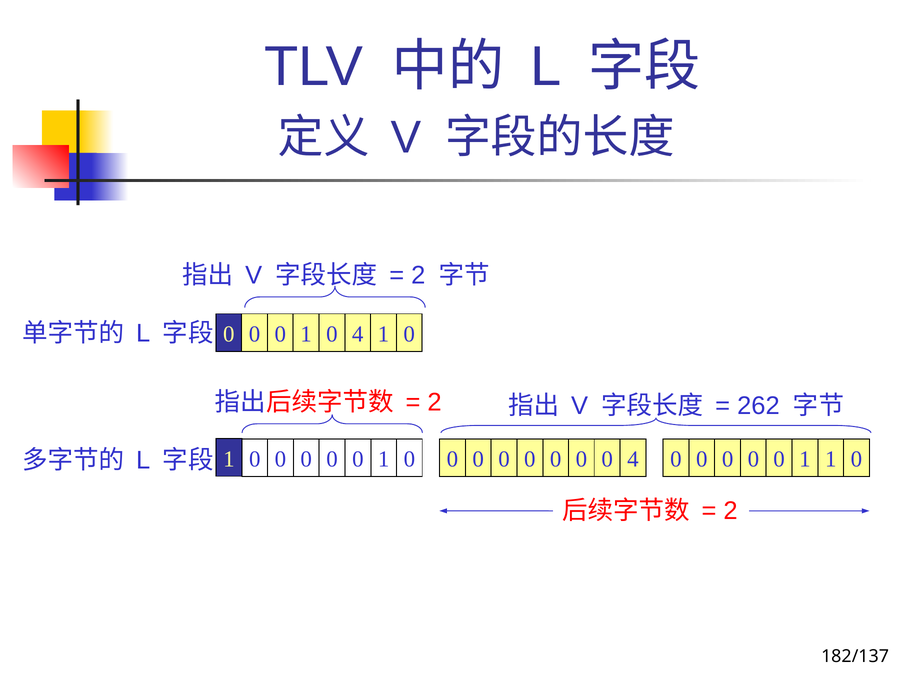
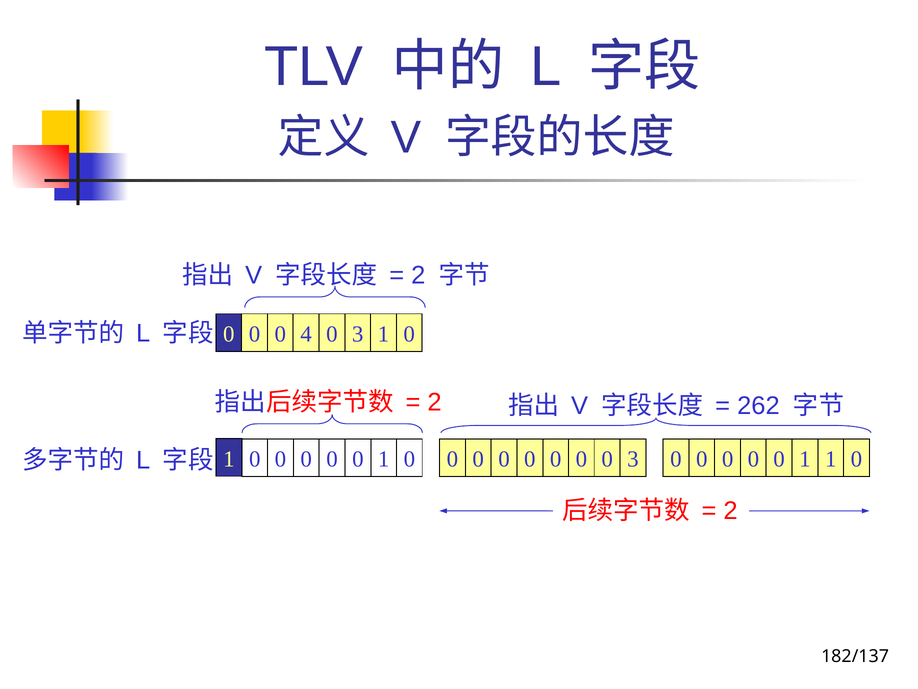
1 at (306, 334): 1 -> 4
4 at (358, 334): 4 -> 3
0 0 4: 4 -> 3
